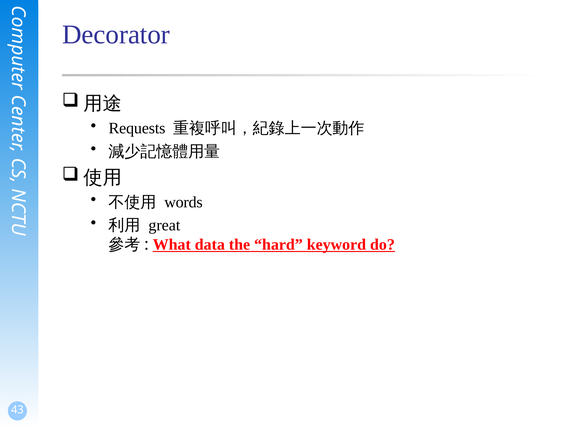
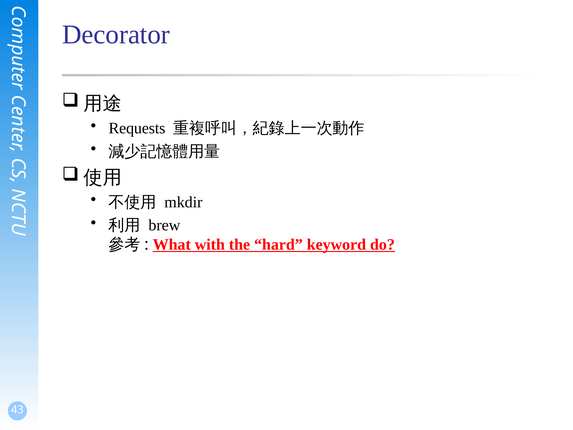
words: words -> mkdir
great: great -> brew
data: data -> with
